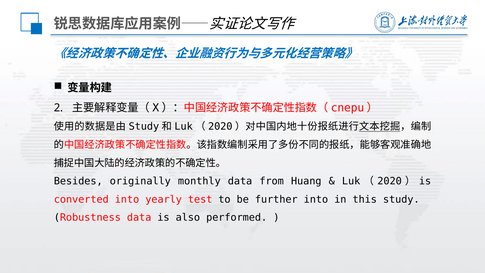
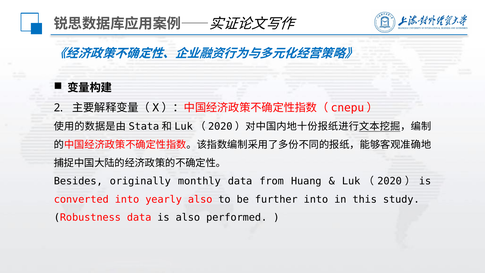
Study at (144, 127): Study -> Stata
yearly test: test -> also
